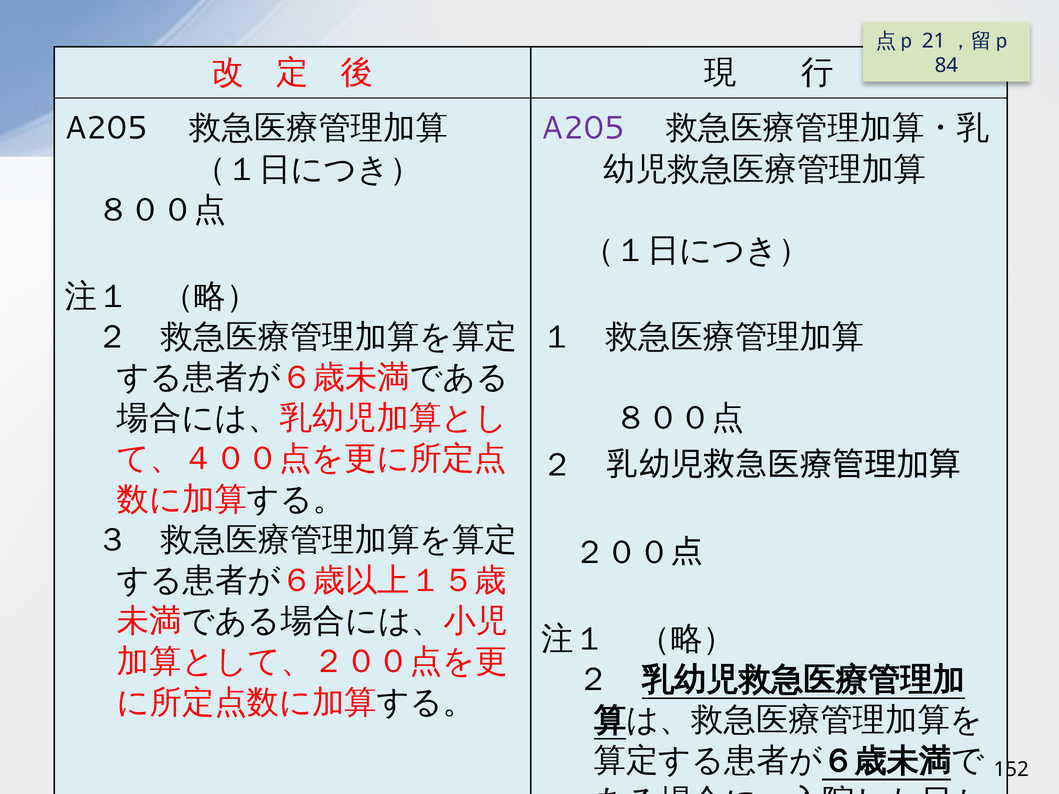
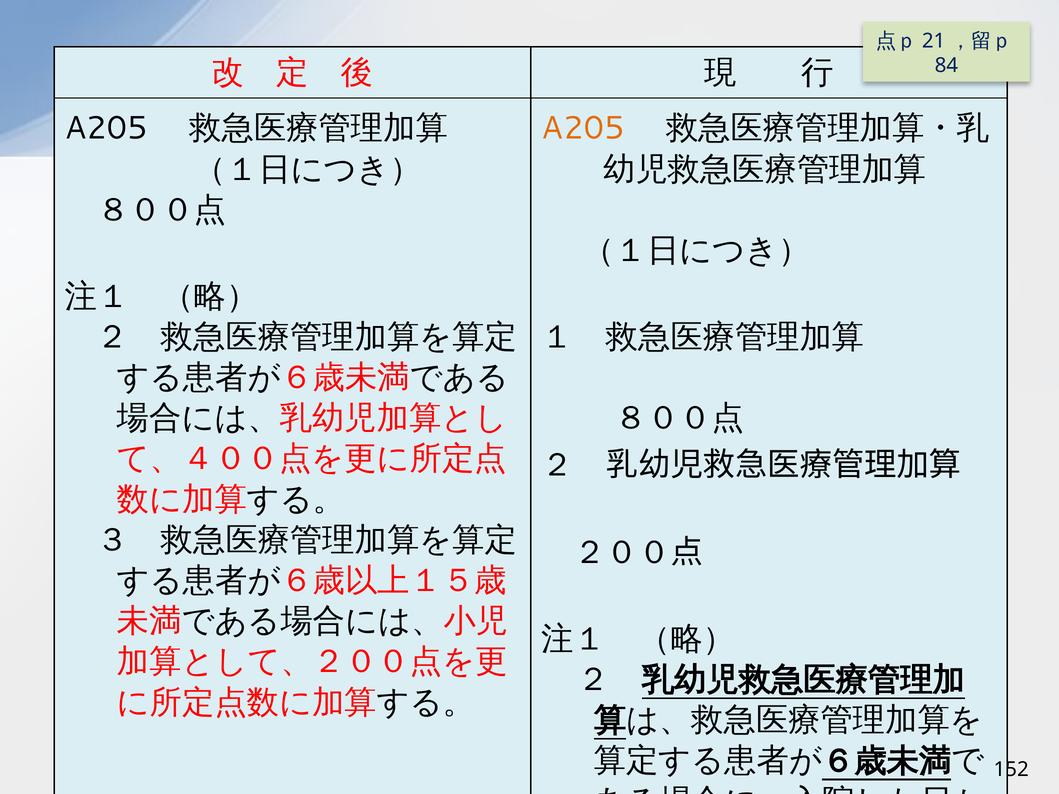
A205 at (583, 128) colour: purple -> orange
